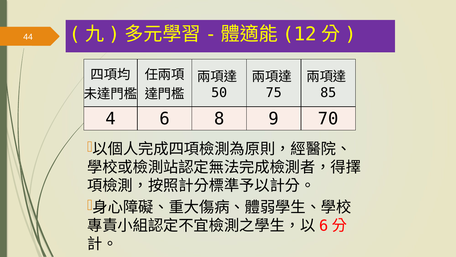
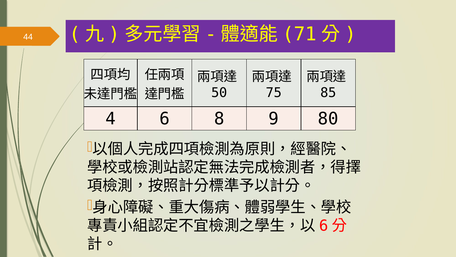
12: 12 -> 71
70: 70 -> 80
